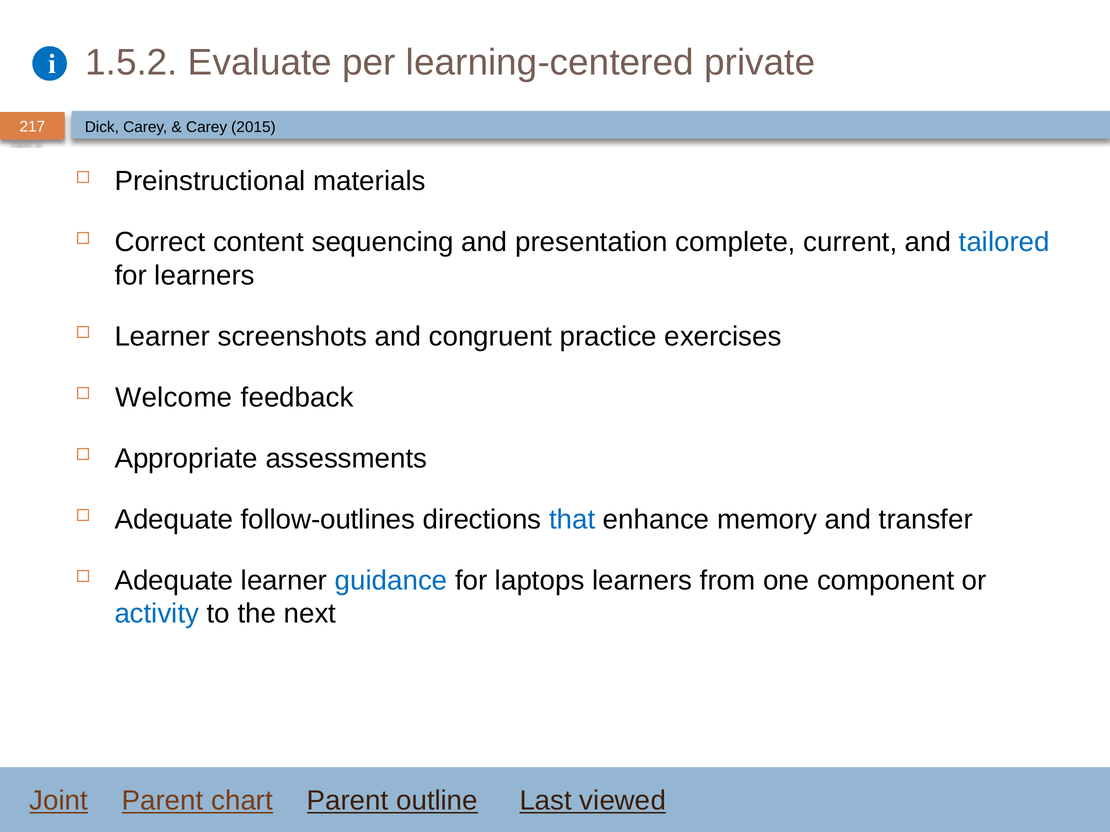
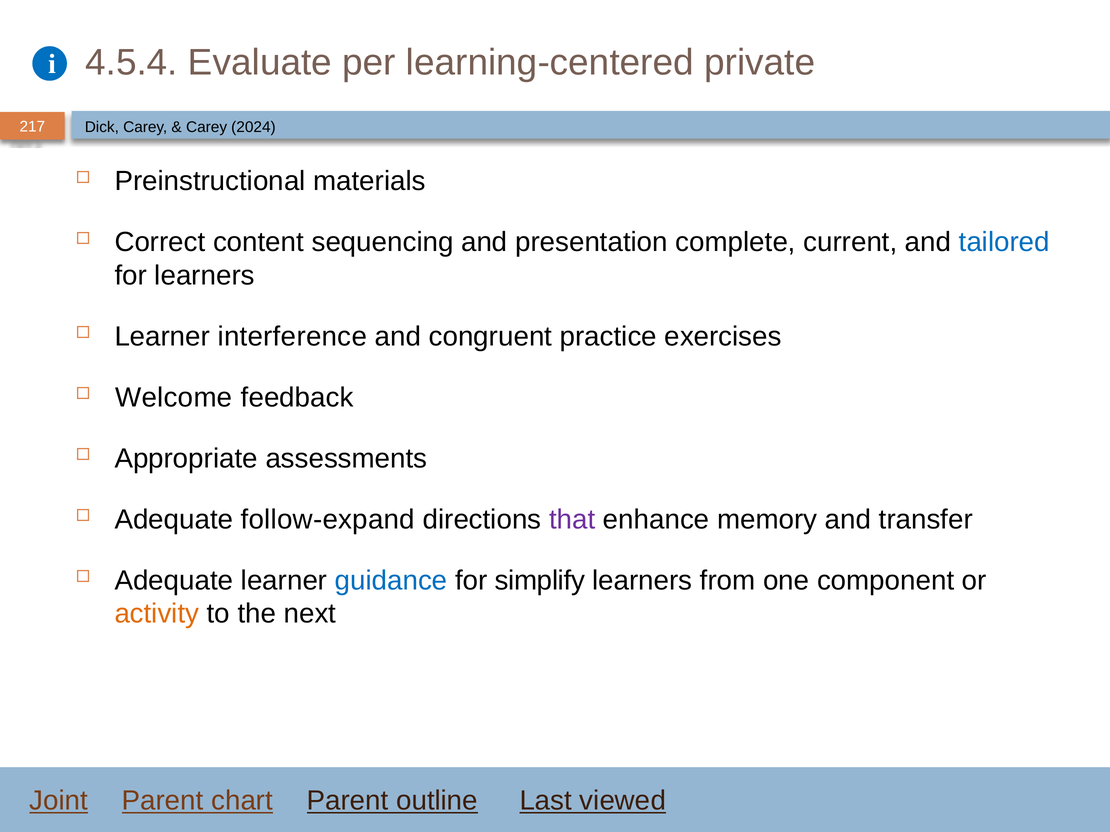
1.5.2: 1.5.2 -> 4.5.4
2015: 2015 -> 2024
screenshots: screenshots -> interference
follow-outlines: follow-outlines -> follow-expand
that colour: blue -> purple
laptops: laptops -> simplify
activity colour: blue -> orange
